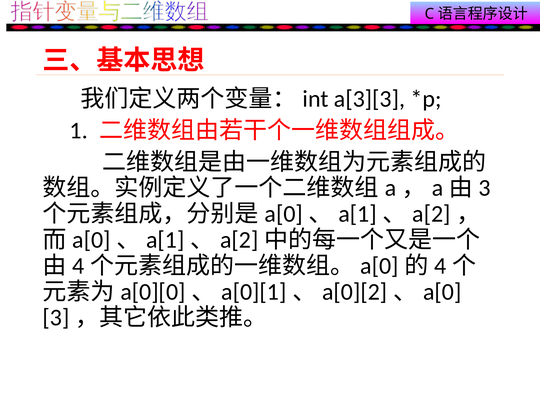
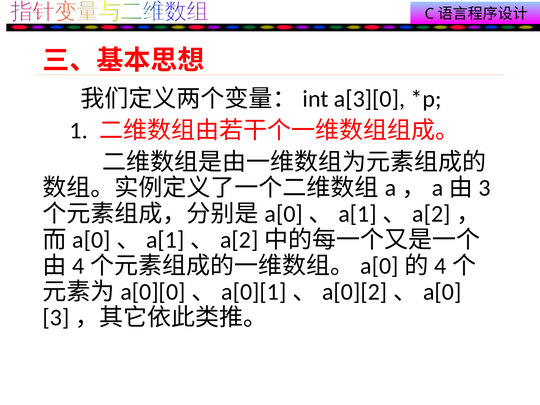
a[3][3: a[3][3 -> a[3][0
